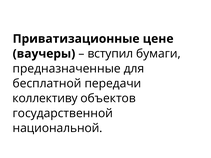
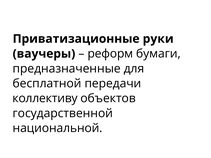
цене: цене -> руки
вступил: вступил -> реформ
